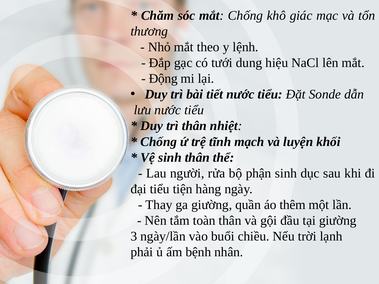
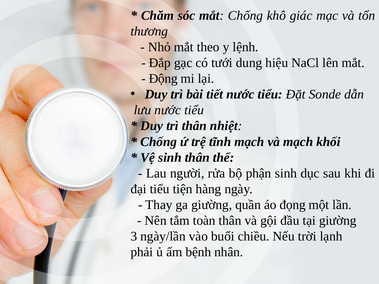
và luyện: luyện -> mạch
thêm: thêm -> đọng
